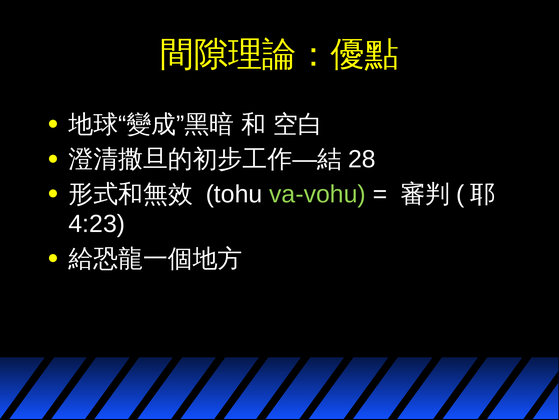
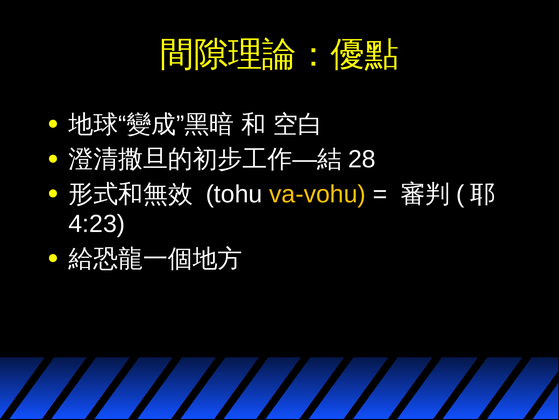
va-vohu colour: light green -> yellow
